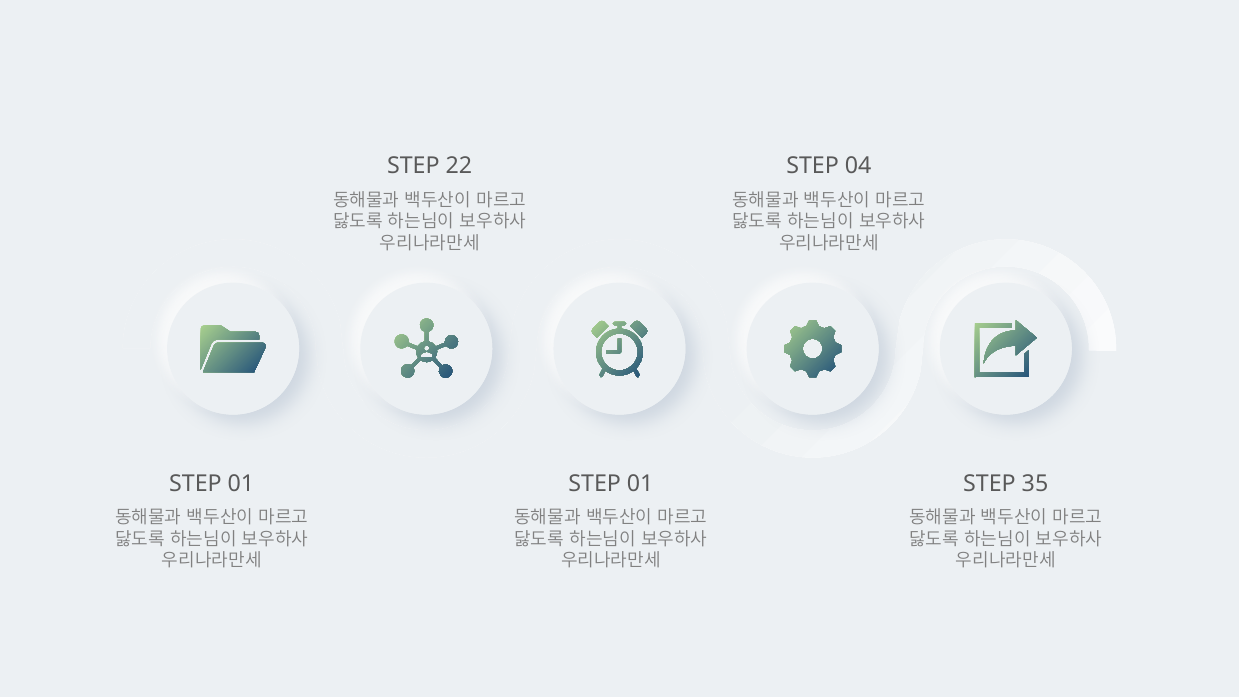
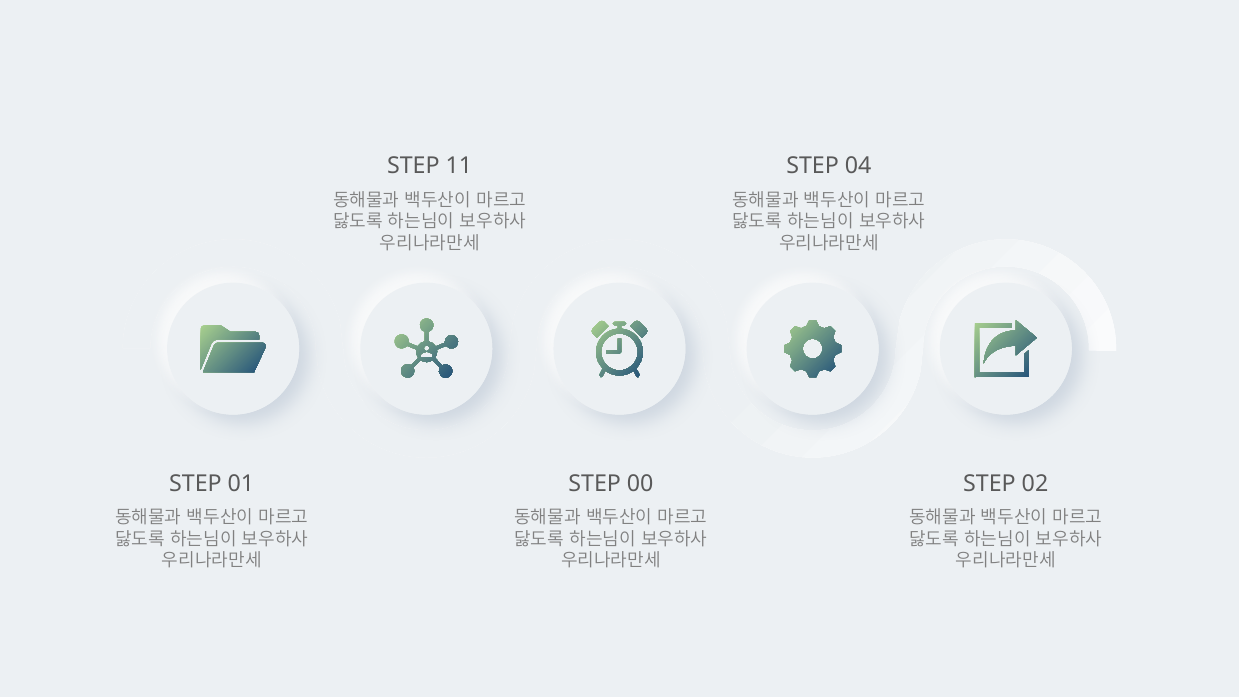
22: 22 -> 11
01 at (640, 483): 01 -> 00
35: 35 -> 02
